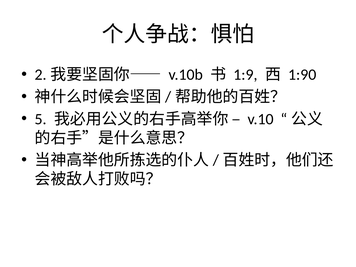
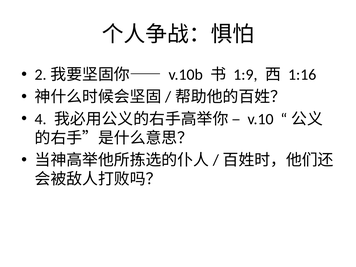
1:90: 1:90 -> 1:16
5: 5 -> 4
